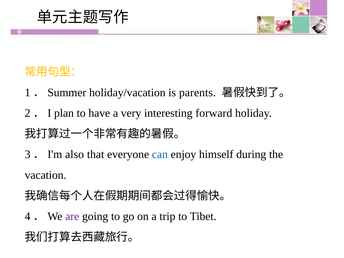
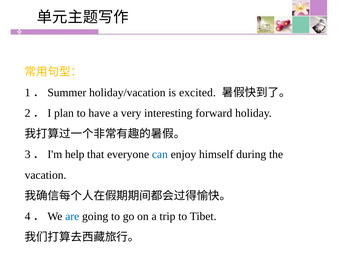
parents: parents -> excited
also: also -> help
are colour: purple -> blue
